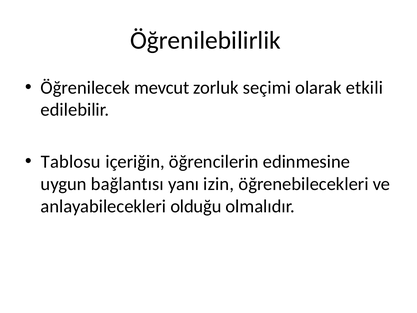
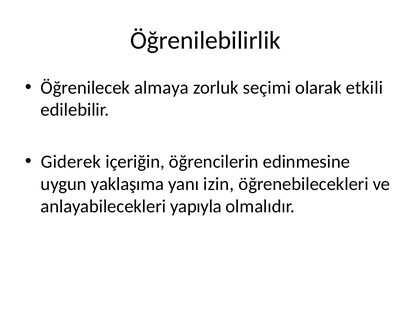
mevcut: mevcut -> almaya
Tablosu: Tablosu -> Giderek
bağlantısı: bağlantısı -> yaklaşıma
olduğu: olduğu -> yapıyla
